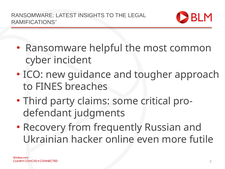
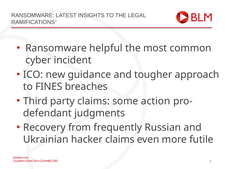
critical: critical -> action
hacker online: online -> claims
